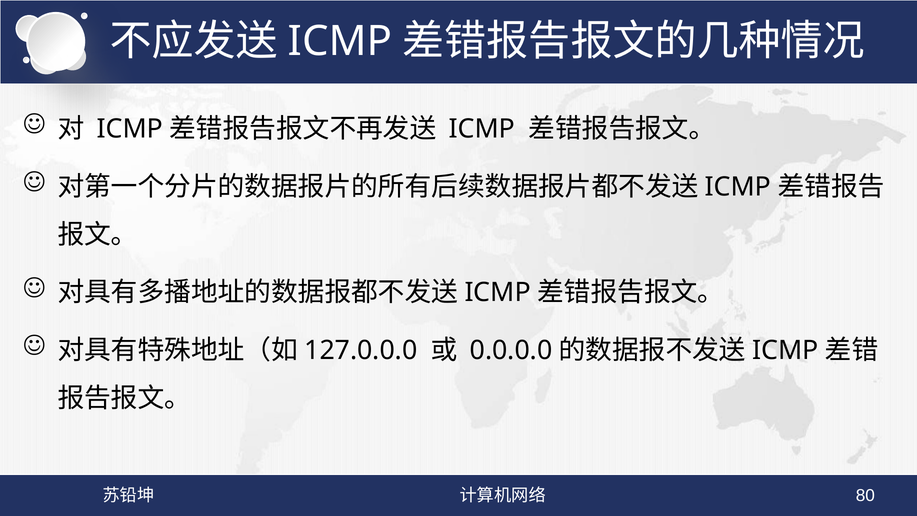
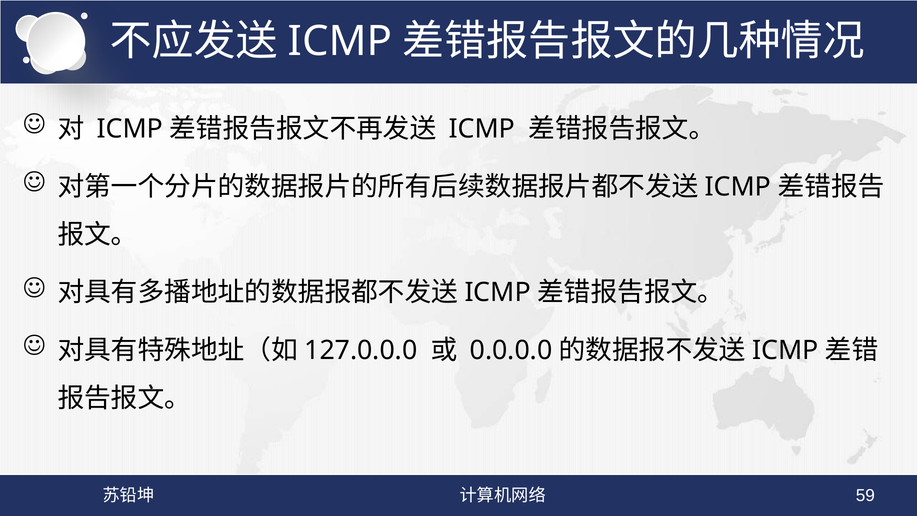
80: 80 -> 59
